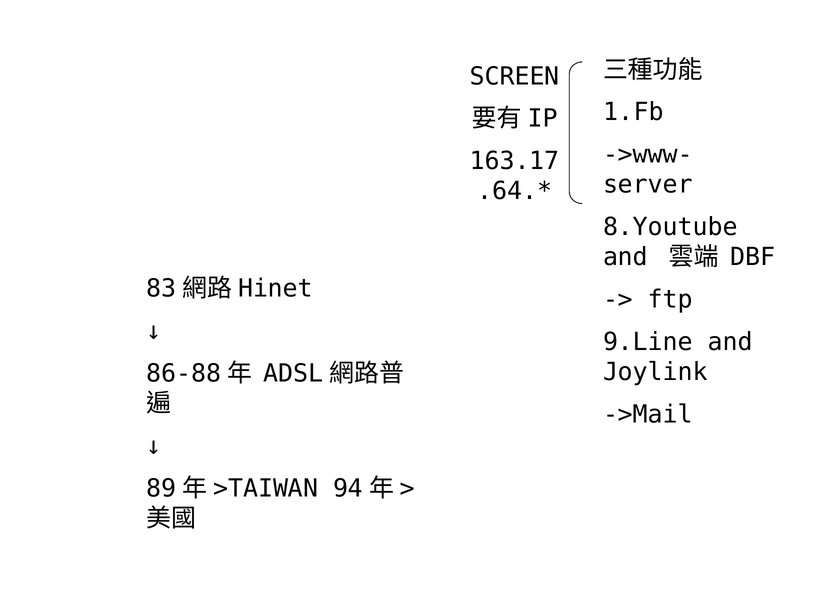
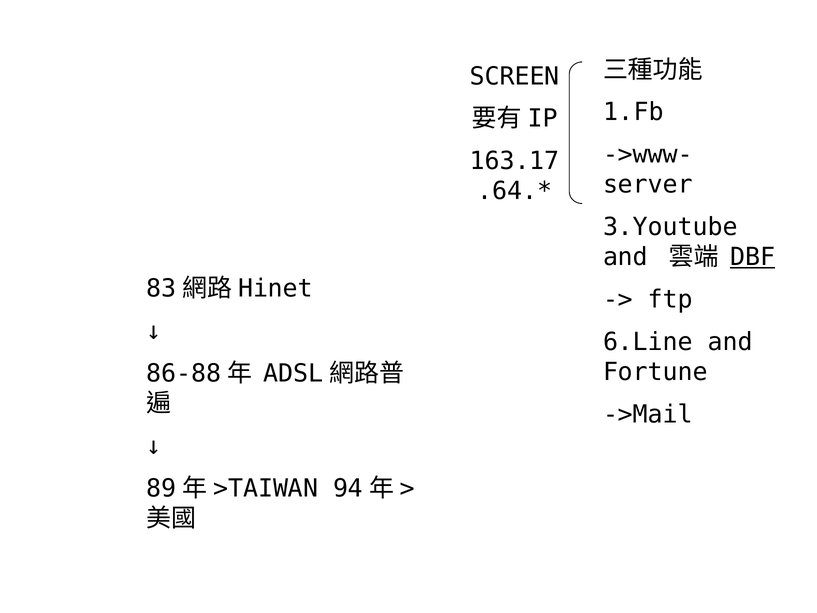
8.Youtube: 8.Youtube -> 3.Youtube
DBF underline: none -> present
9.Line: 9.Line -> 6.Line
Joylink: Joylink -> Fortune
